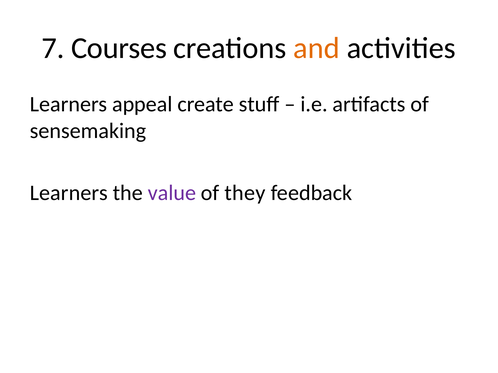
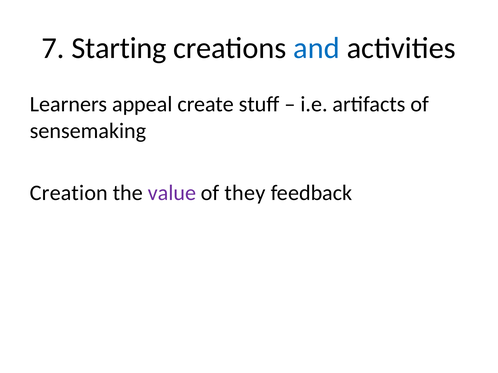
Courses: Courses -> Starting
and colour: orange -> blue
Learners at (69, 193): Learners -> Creation
